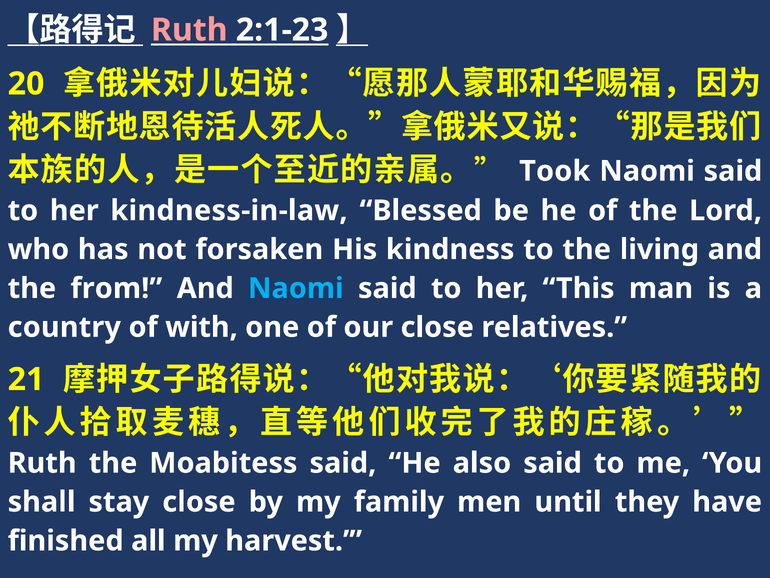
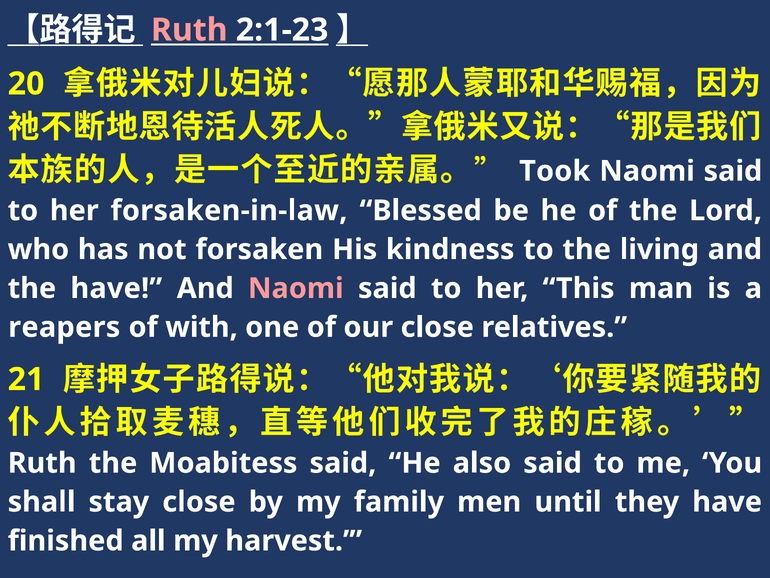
kindness-in-law: kindness-in-law -> forsaken-in-law
the from: from -> have
Naomi at (296, 288) colour: light blue -> pink
country: country -> reapers
